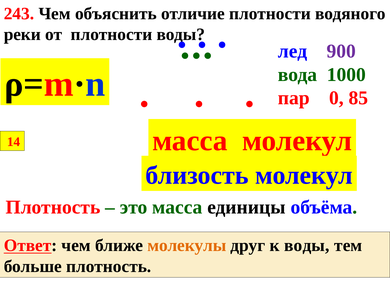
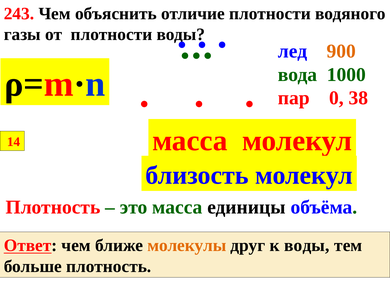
реки: реки -> газы
900 colour: purple -> orange
85: 85 -> 38
